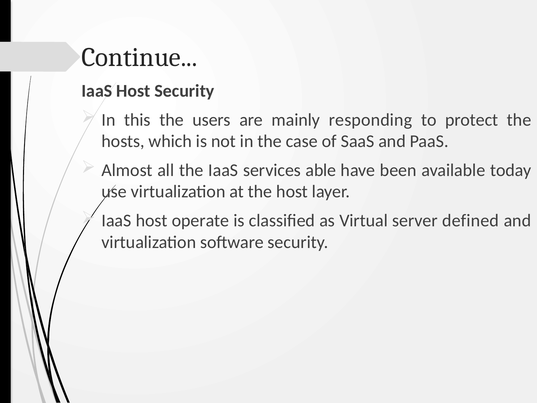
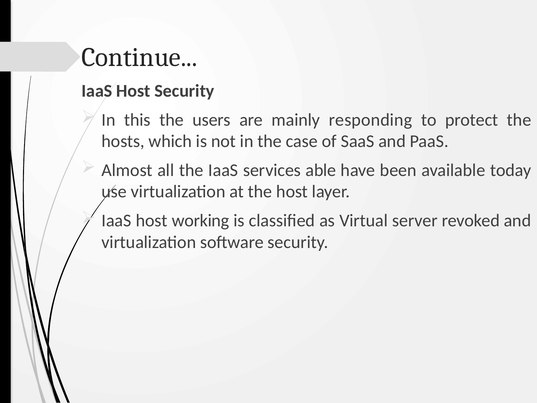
operate: operate -> working
defined: defined -> revoked
